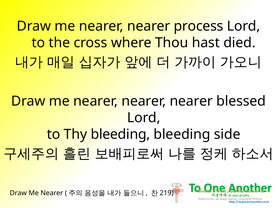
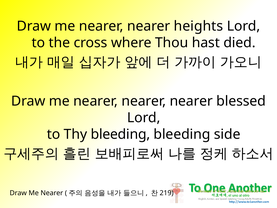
process: process -> heights
